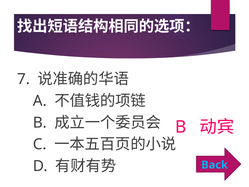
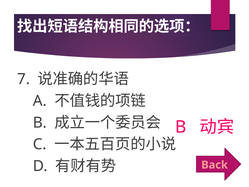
Back colour: light blue -> pink
